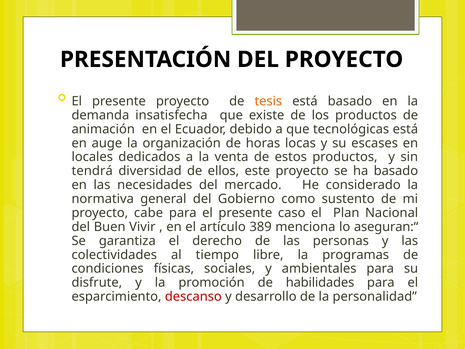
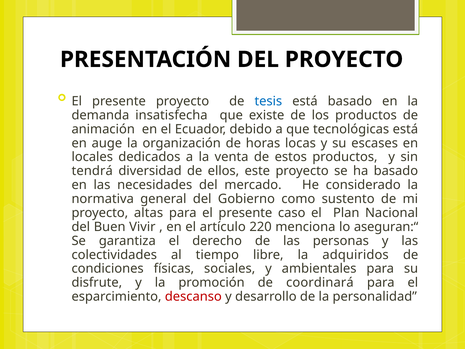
tesis colour: orange -> blue
cabe: cabe -> altas
389: 389 -> 220
programas: programas -> adquiridos
habilidades: habilidades -> coordinará
